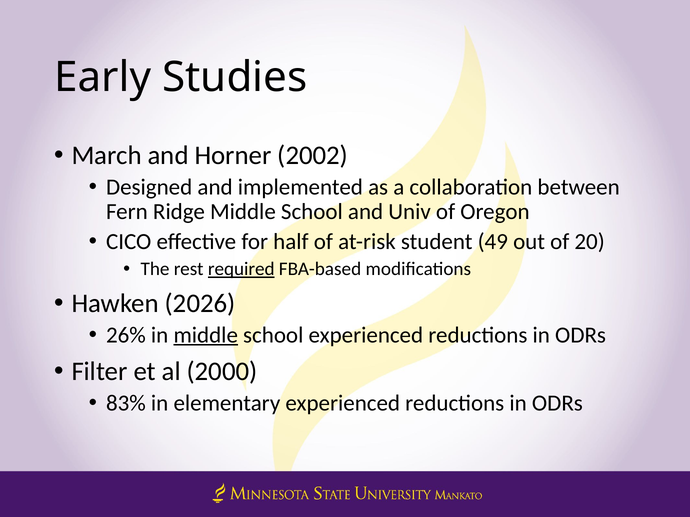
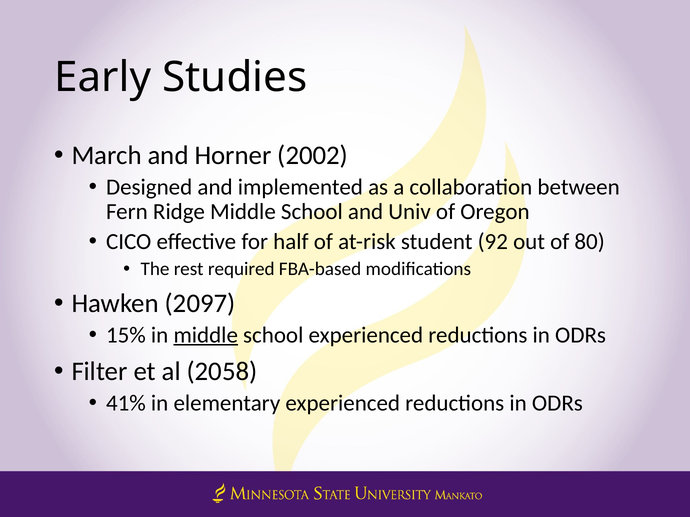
49: 49 -> 92
20: 20 -> 80
required underline: present -> none
2026: 2026 -> 2097
26%: 26% -> 15%
2000: 2000 -> 2058
83%: 83% -> 41%
